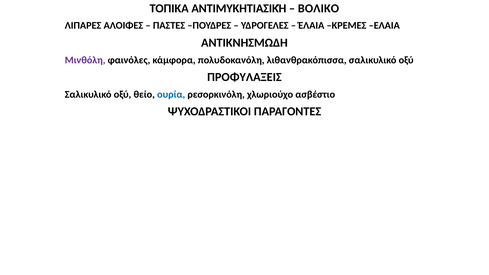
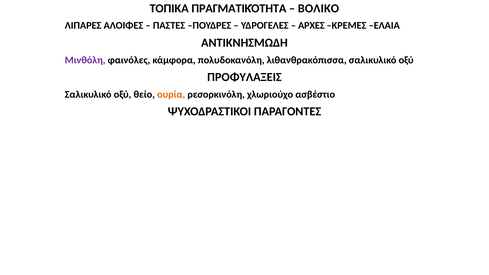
ΑΝΤΙΜΥΚΗΤΙΑΣΙΚΉ: ΑΝΤΙΜΥΚΗΤΙΑΣΙΚΉ -> ΠΡΑΓΜΑΤΙΚΌΤΗΤΑ
ΈΛΑΙΑ: ΈΛΑΙΑ -> ΑΡΧΕΣ
ουρία colour: blue -> orange
